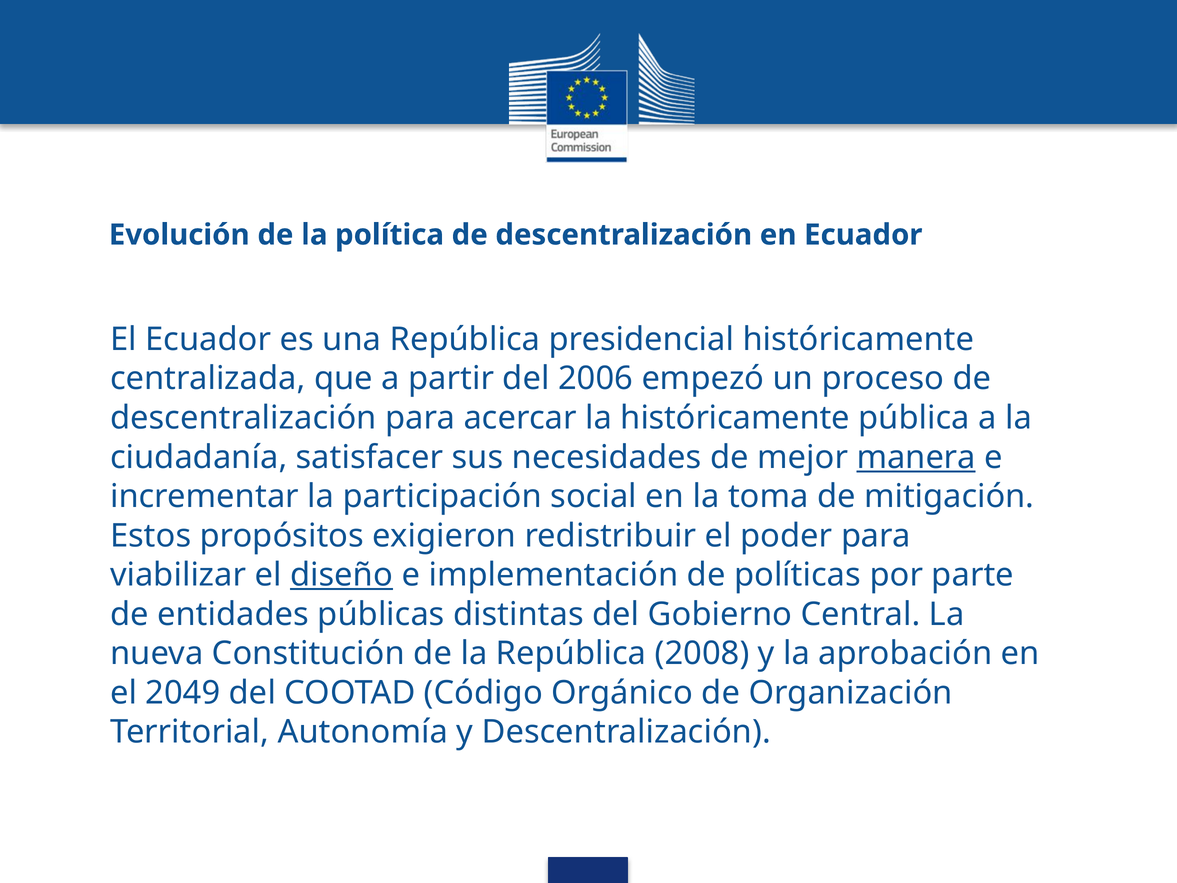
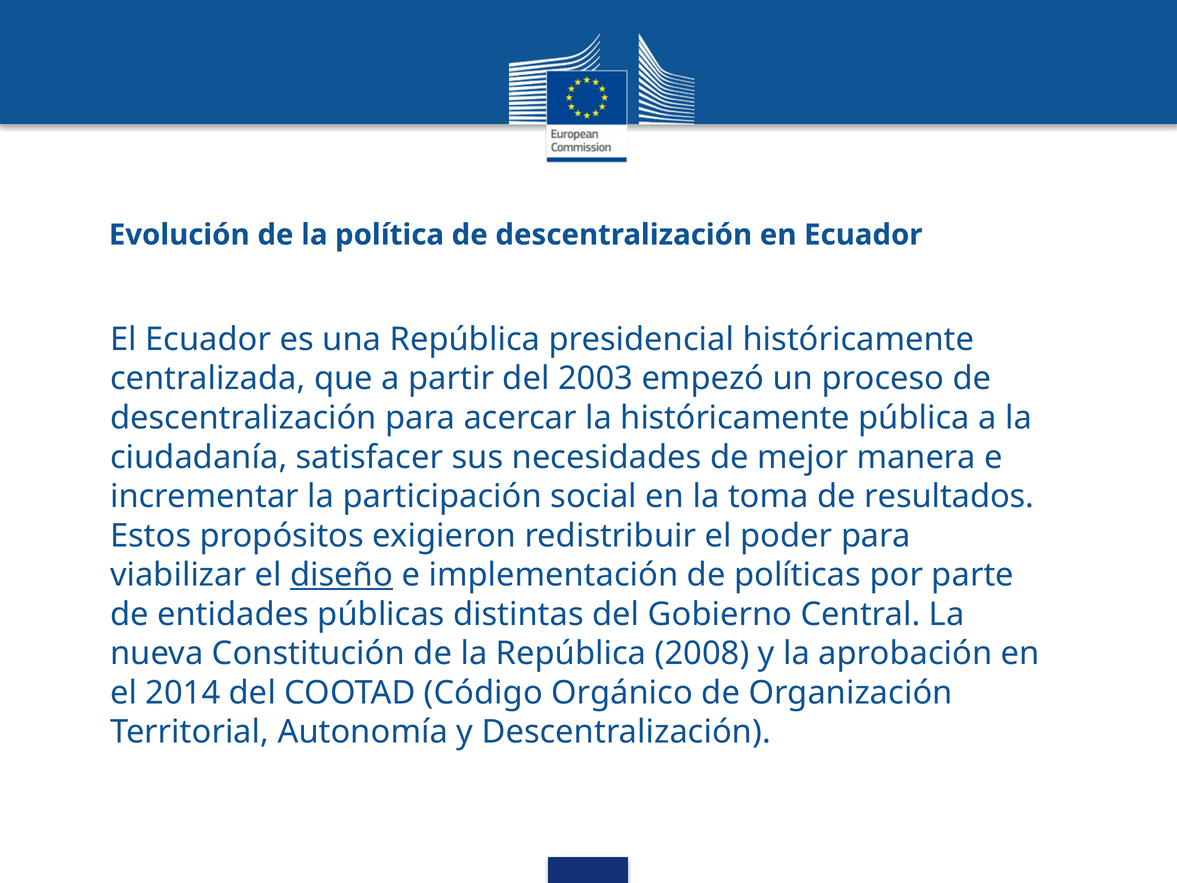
2006: 2006 -> 2003
manera underline: present -> none
mitigación: mitigación -> resultados
2049: 2049 -> 2014
